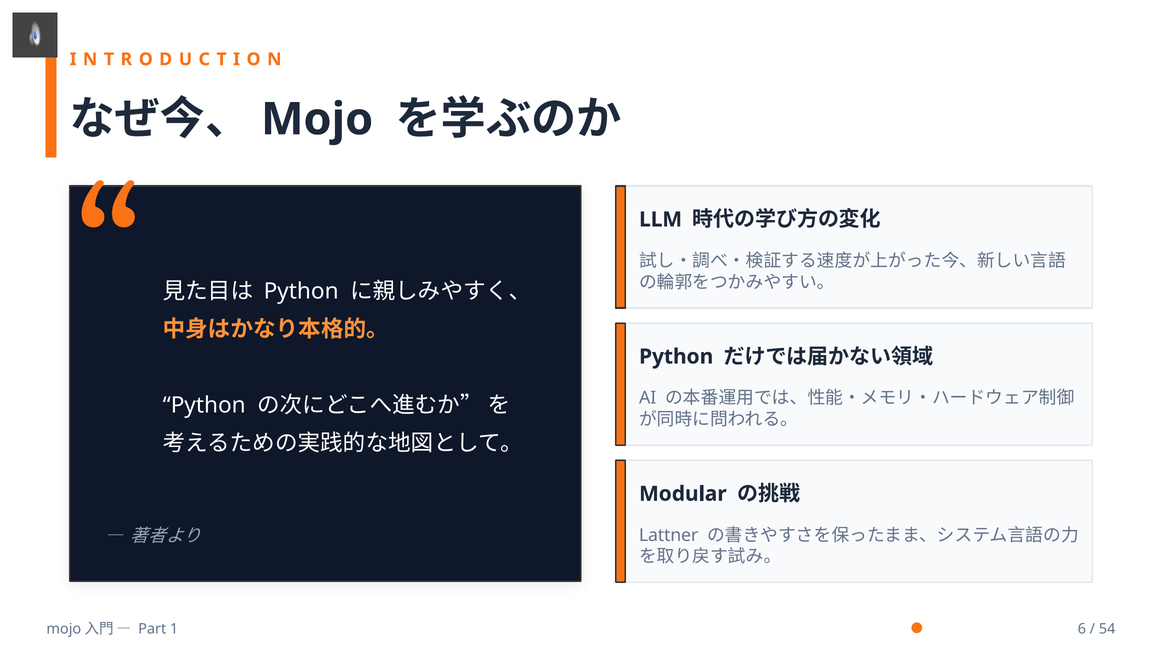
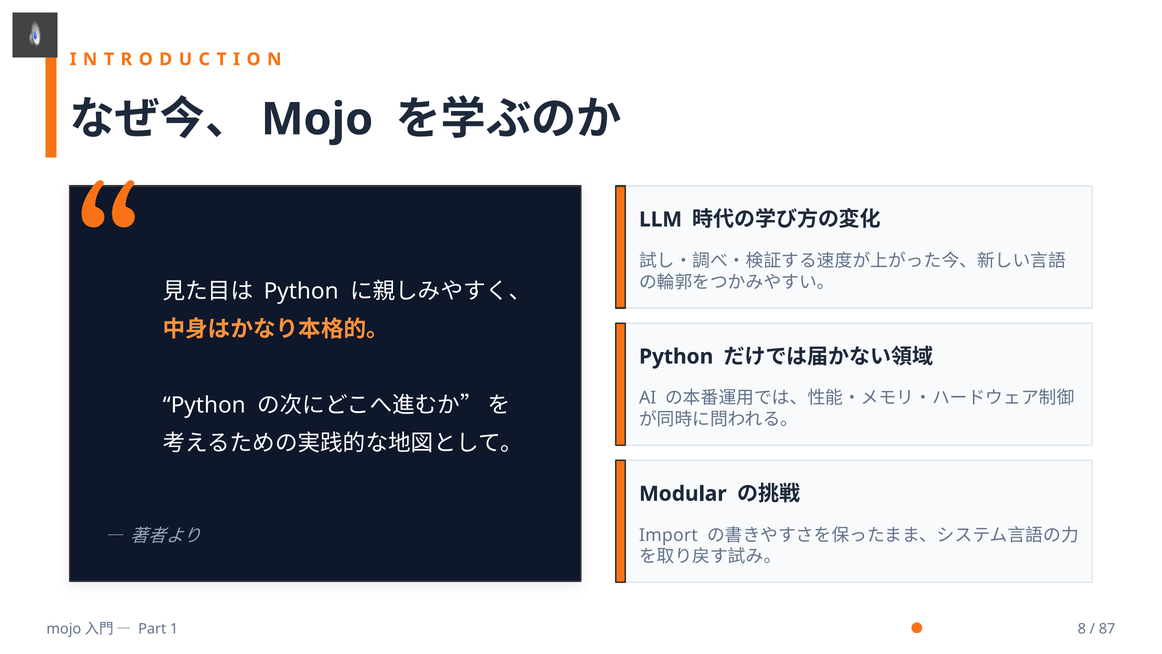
Lattner: Lattner -> Import
6: 6 -> 8
54: 54 -> 87
